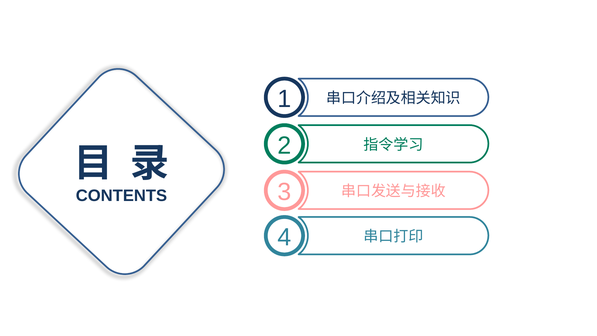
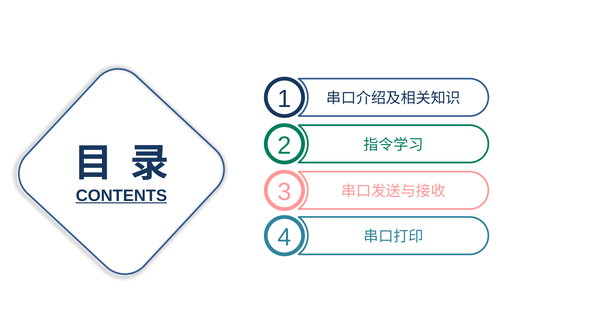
CONTENTS underline: none -> present
